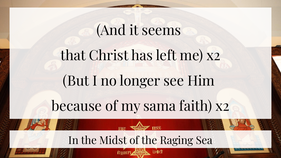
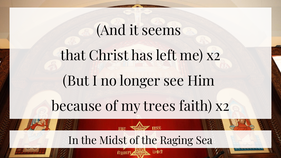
sama: sama -> trees
